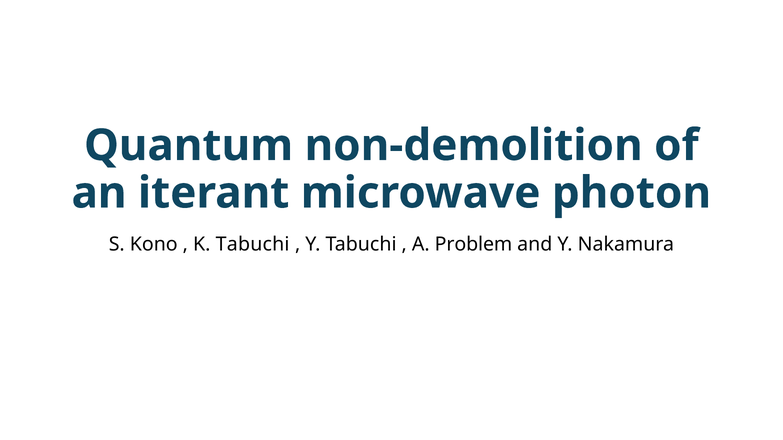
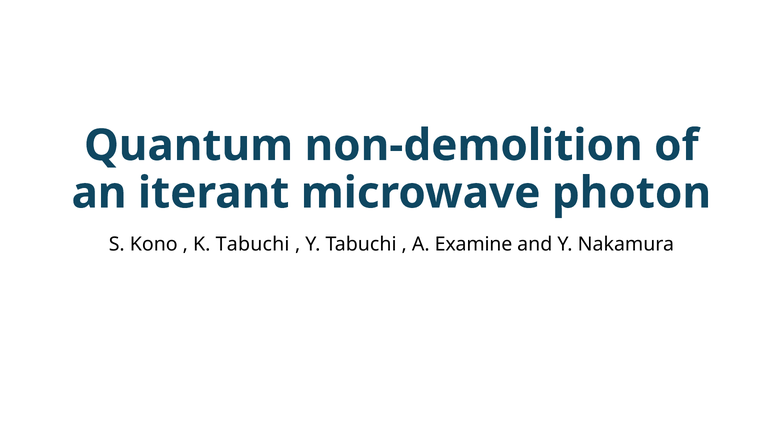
Problem: Problem -> Examine
